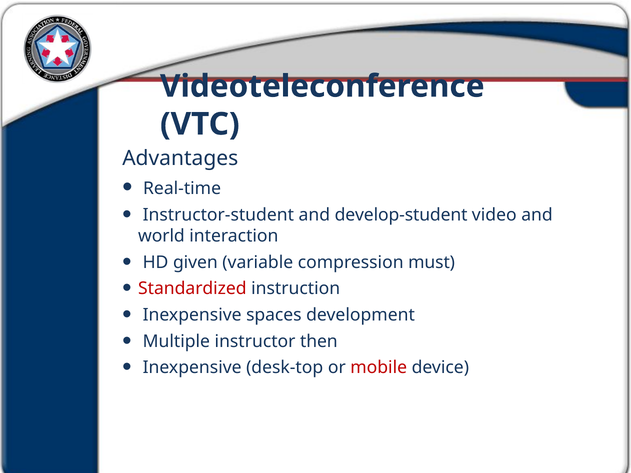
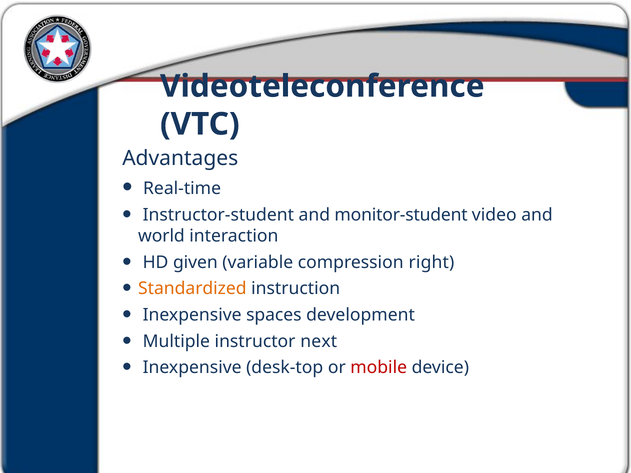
develop-student: develop-student -> monitor-student
must: must -> right
Standardized colour: red -> orange
then: then -> next
